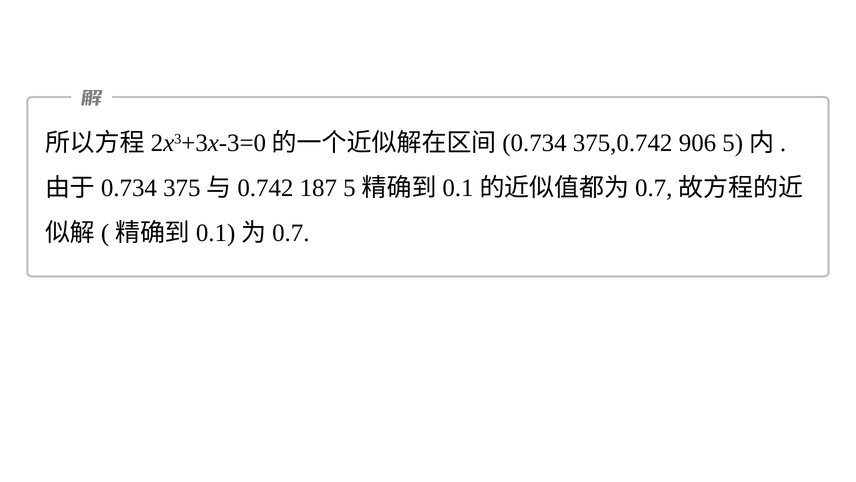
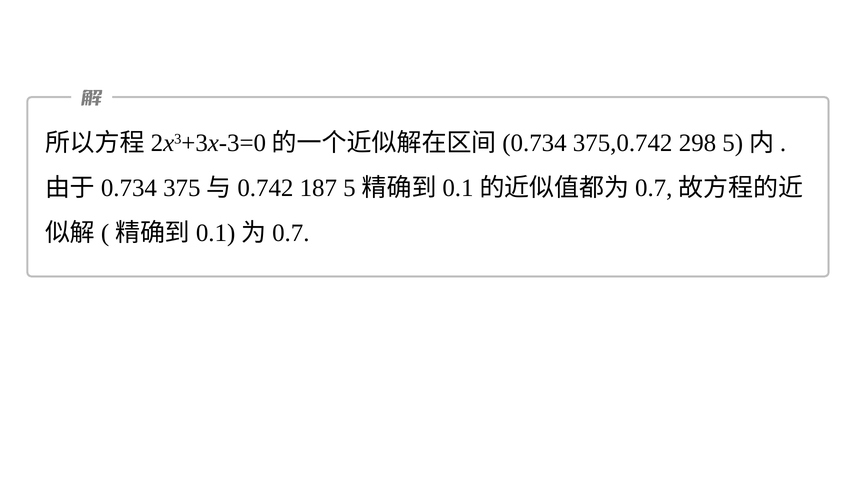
906: 906 -> 298
